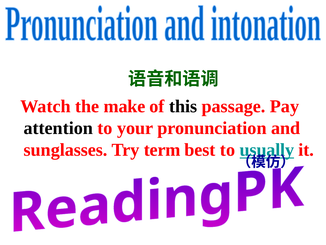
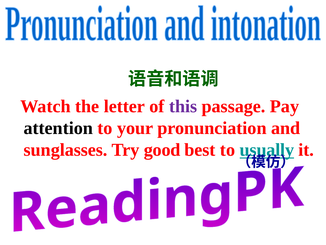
make: make -> letter
this colour: black -> purple
term: term -> good
